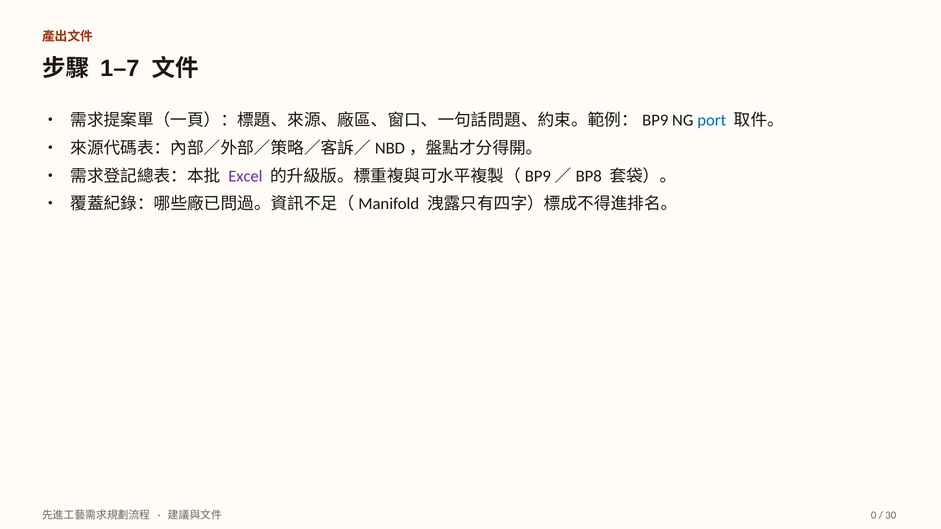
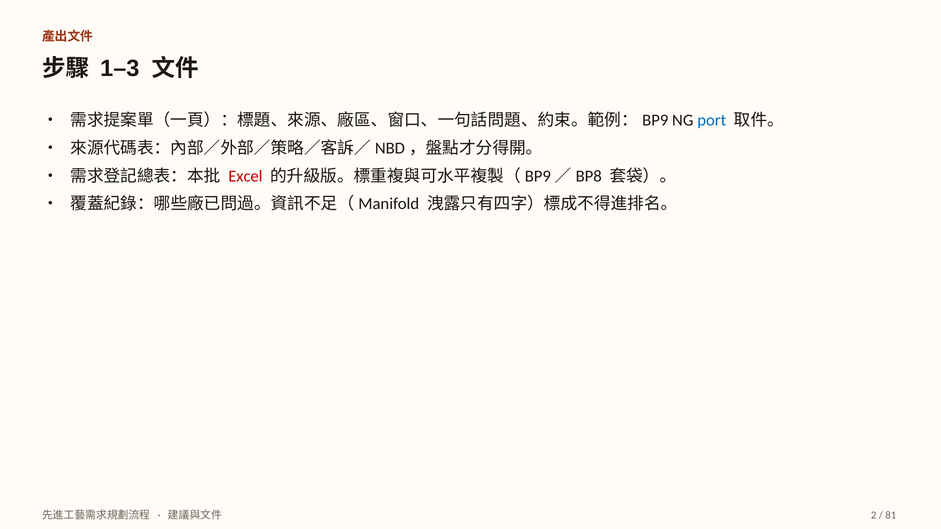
1–7: 1–7 -> 1–3
Excel colour: purple -> red
0: 0 -> 2
30: 30 -> 81
